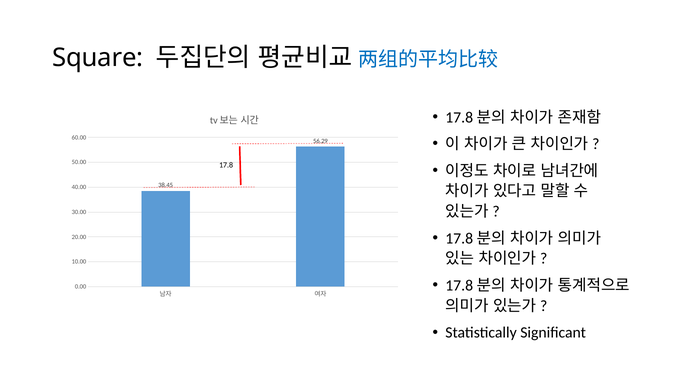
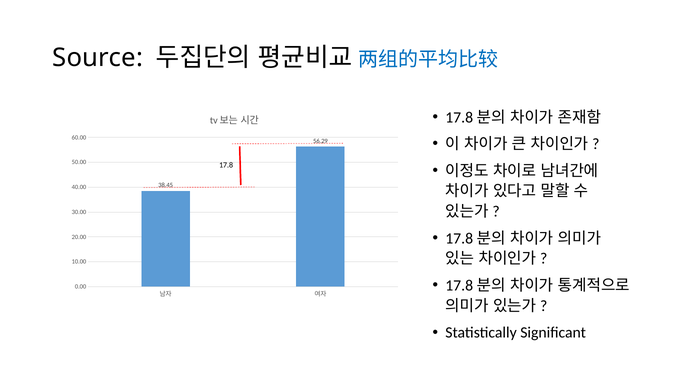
Square: Square -> Source
